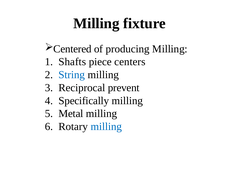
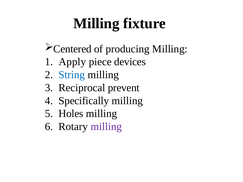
Shafts: Shafts -> Apply
centers: centers -> devices
Metal: Metal -> Holes
milling at (106, 127) colour: blue -> purple
